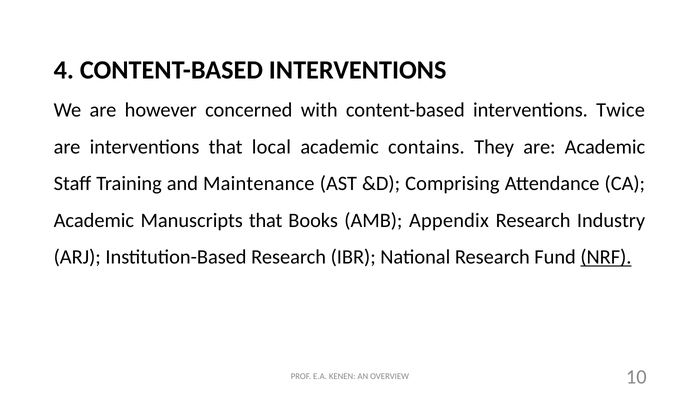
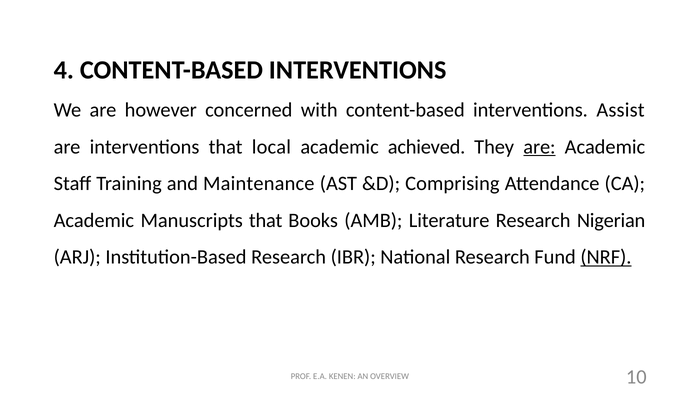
Twice: Twice -> Assist
contains: contains -> achieved
are at (539, 147) underline: none -> present
Appendix: Appendix -> Literature
Industry: Industry -> Nigerian
